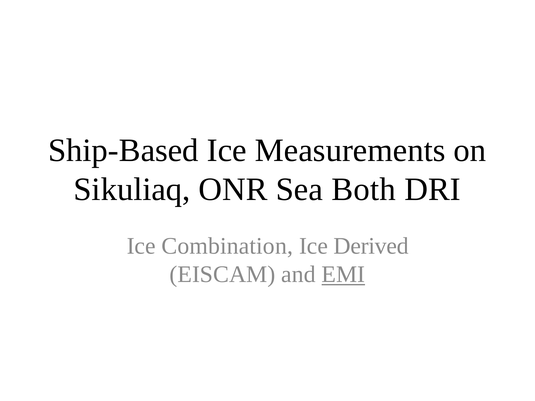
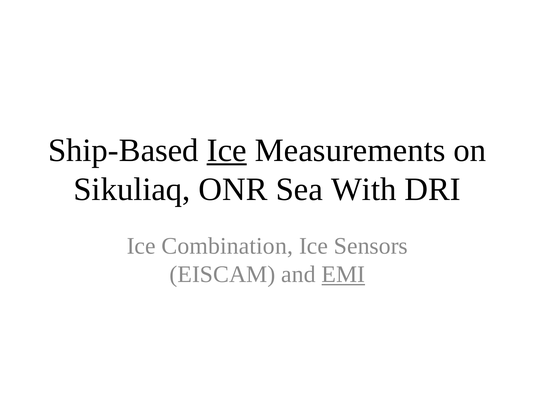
Ice at (227, 150) underline: none -> present
Both: Both -> With
Derived: Derived -> Sensors
